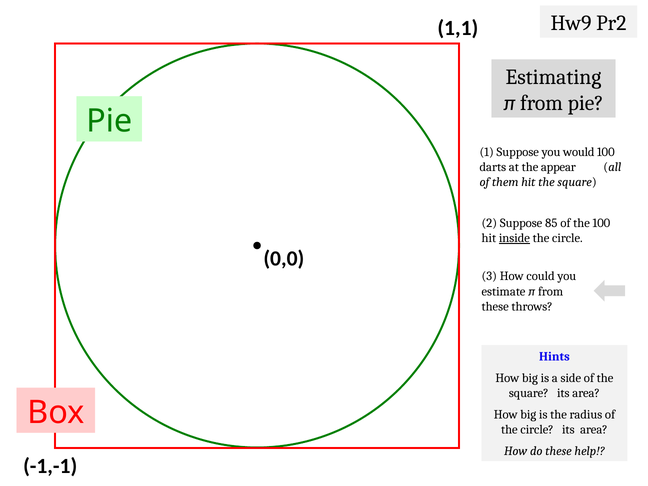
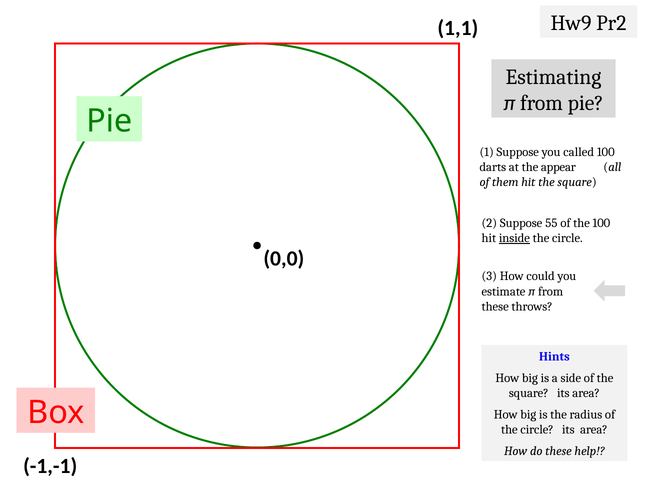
would: would -> called
85: 85 -> 55
